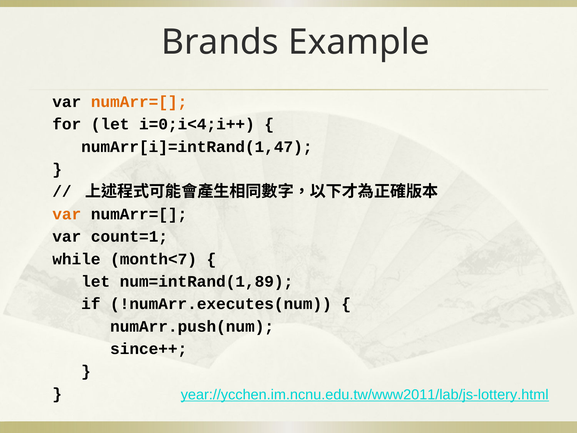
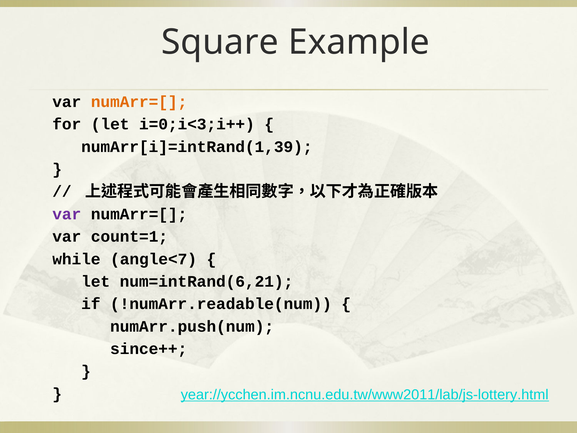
Brands: Brands -> Square
i=0;i<4;i++: i=0;i<4;i++ -> i=0;i<3;i++
numArr[i]=intRand(1,47: numArr[i]=intRand(1,47 -> numArr[i]=intRand(1,39
var at (67, 214) colour: orange -> purple
month<7: month<7 -> angle<7
num=intRand(1,89: num=intRand(1,89 -> num=intRand(6,21
!numArr.executes(num: !numArr.executes(num -> !numArr.readable(num
